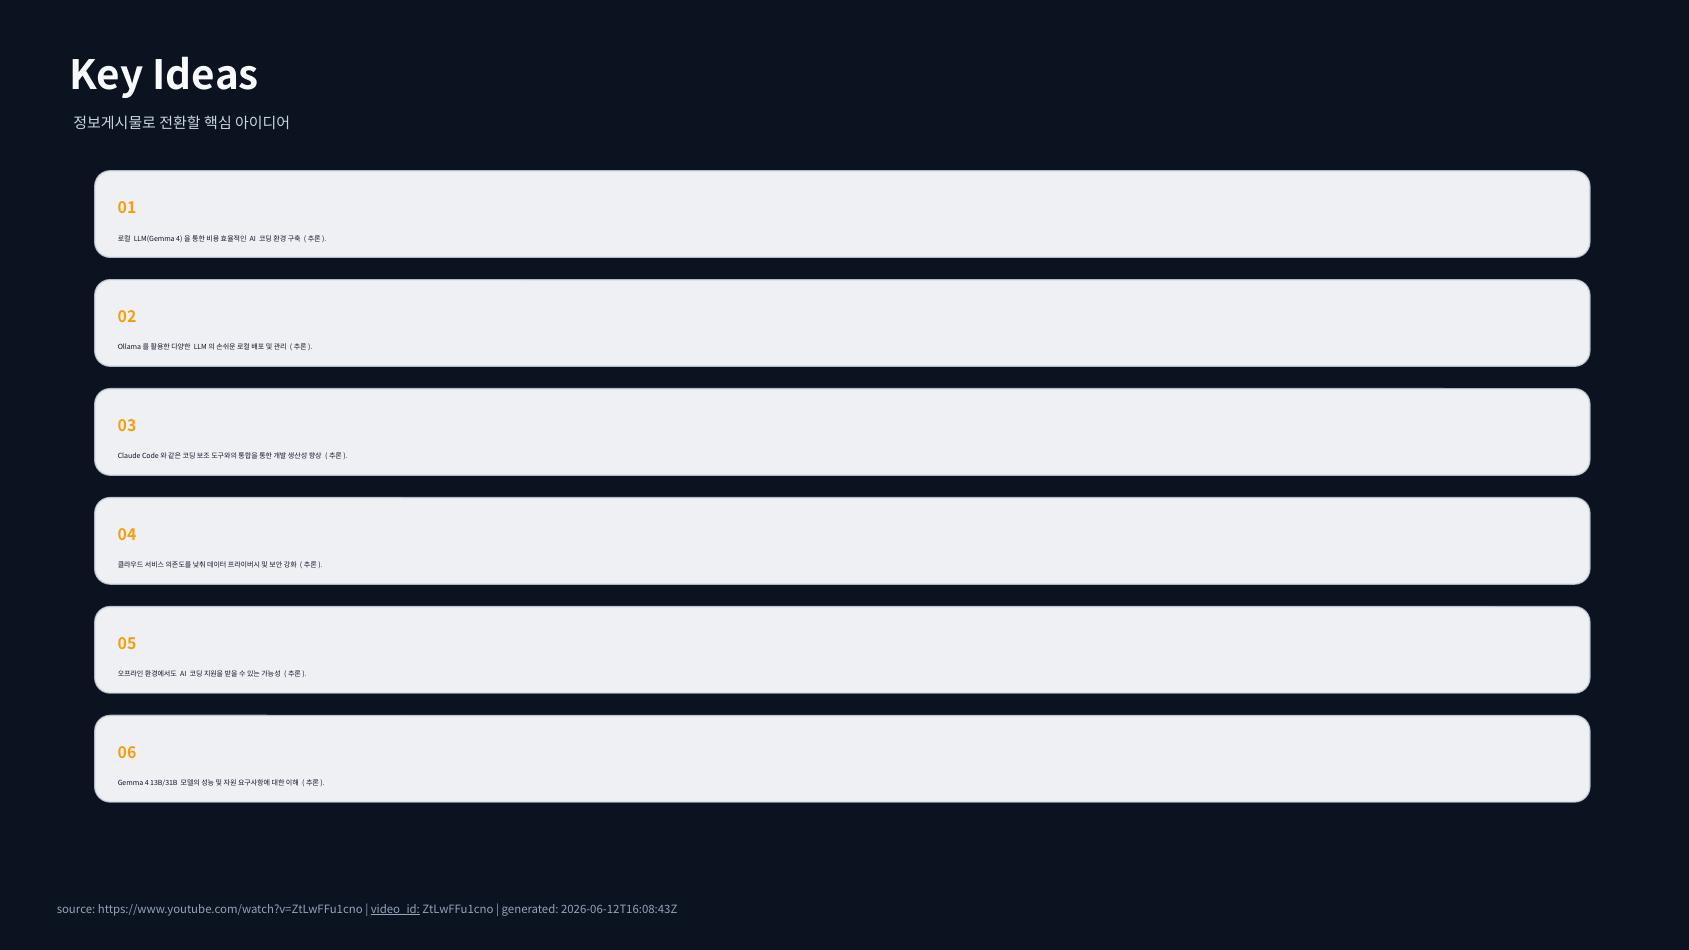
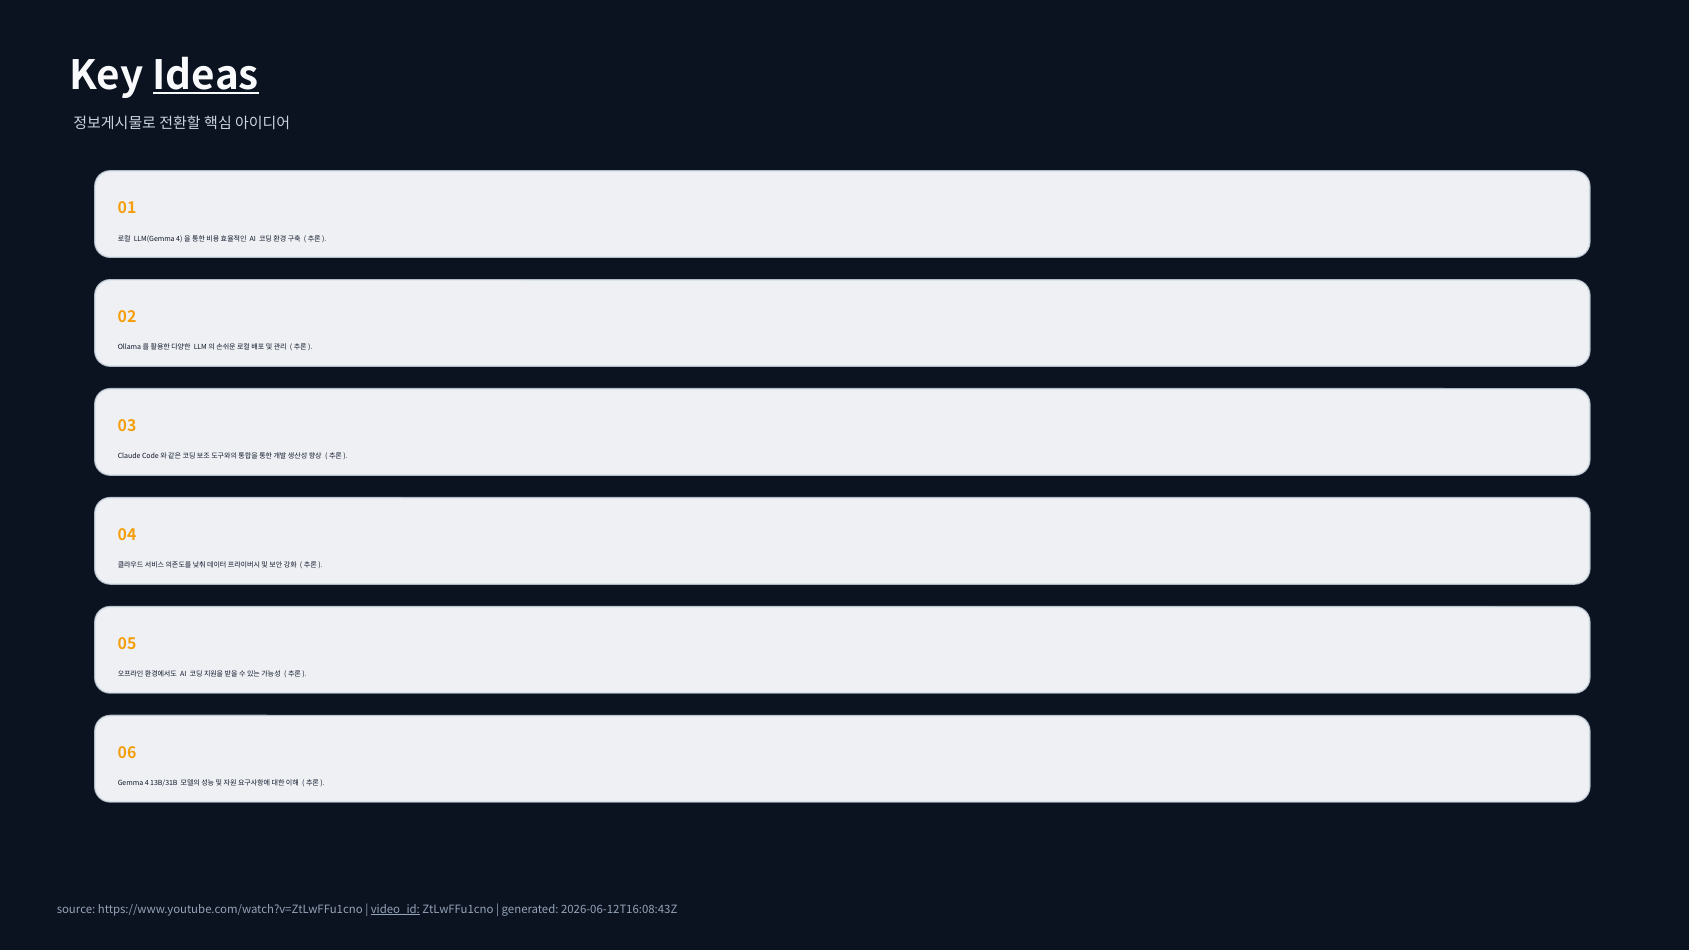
Ideas underline: none -> present
